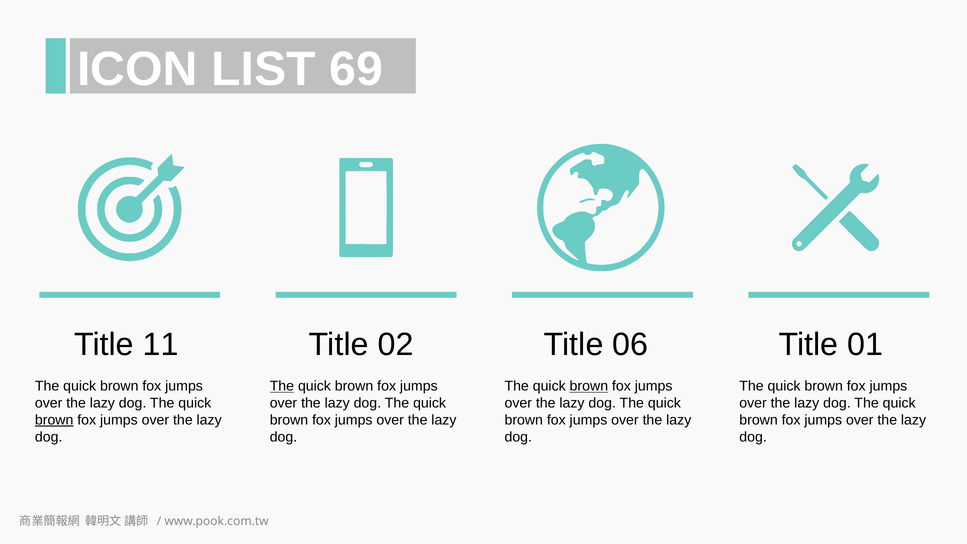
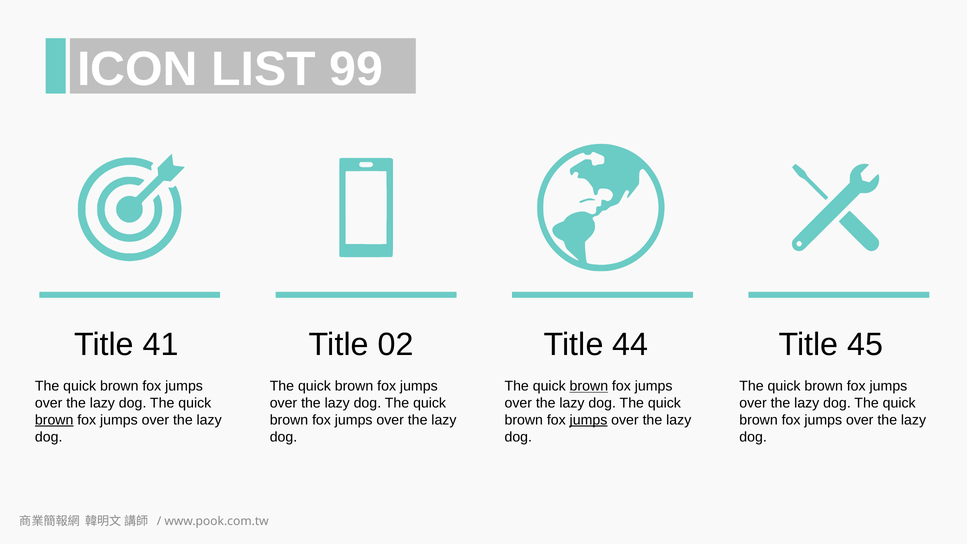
69: 69 -> 99
11: 11 -> 41
06: 06 -> 44
01: 01 -> 45
The at (282, 386) underline: present -> none
jumps at (588, 420) underline: none -> present
